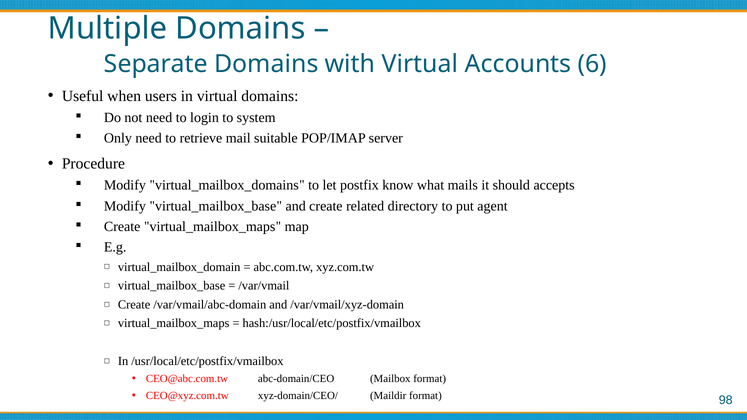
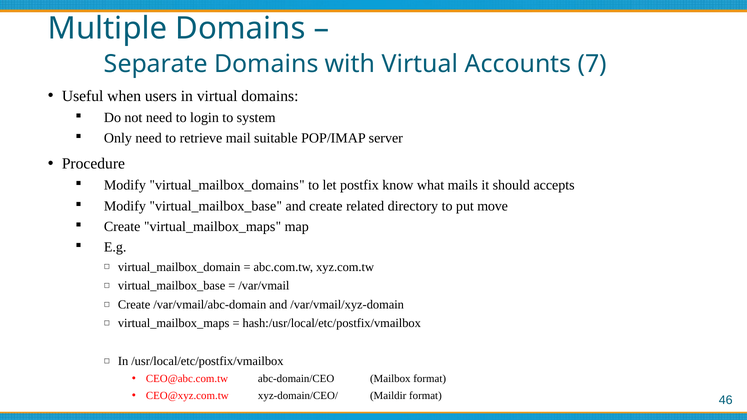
6: 6 -> 7
agent: agent -> move
98: 98 -> 46
